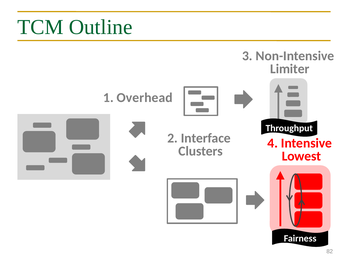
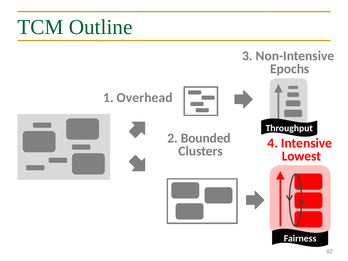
Limiter: Limiter -> Epochs
Interface: Interface -> Bounded
